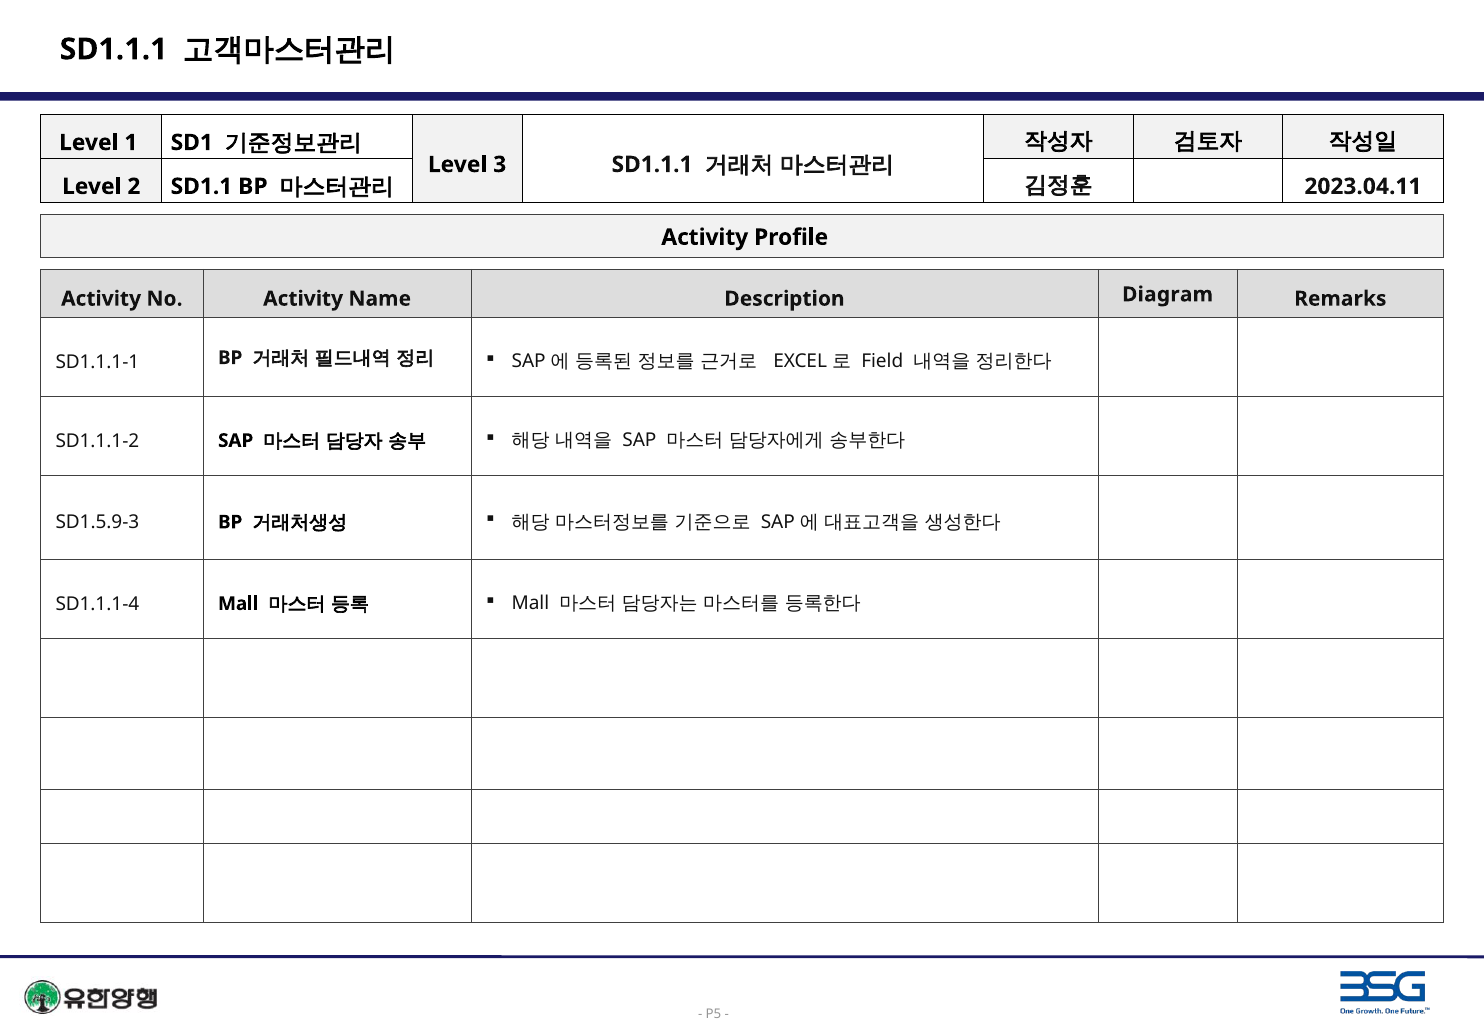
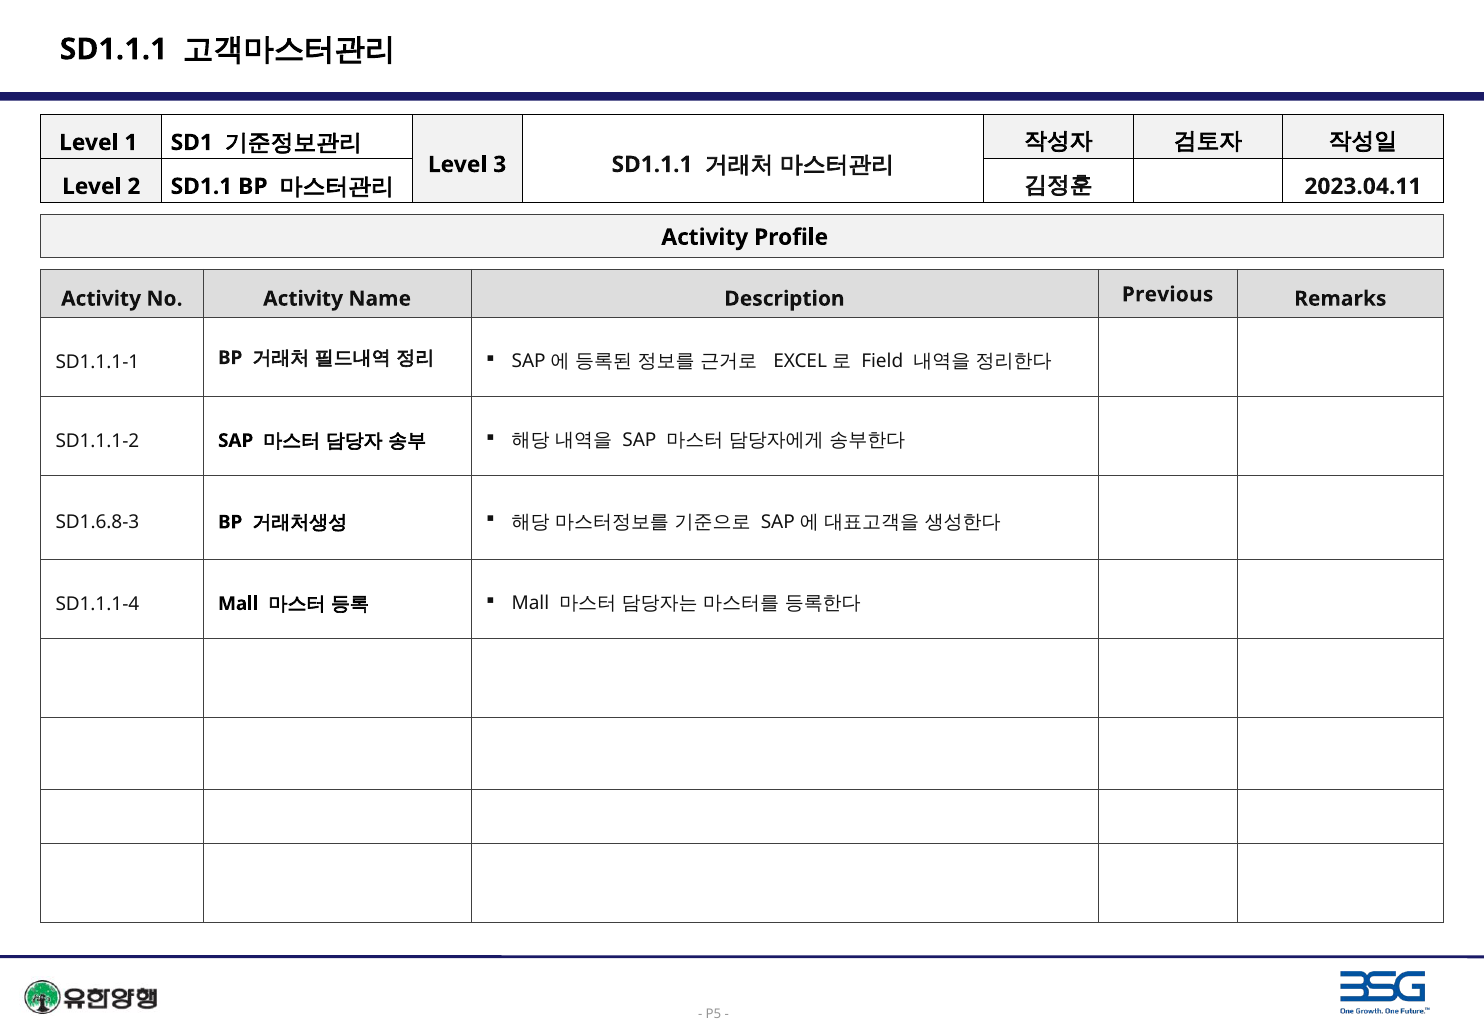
Diagram: Diagram -> Previous
SD1.5.9-3: SD1.5.9-3 -> SD1.6.8-3
